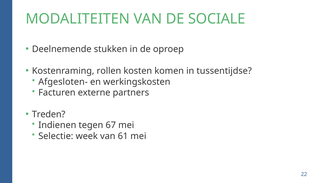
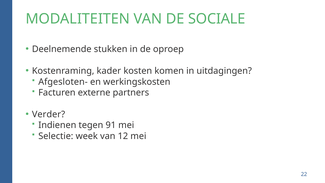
rollen: rollen -> kader
tussentijdse: tussentijdse -> uitdagingen
Treden: Treden -> Verder
67: 67 -> 91
61: 61 -> 12
